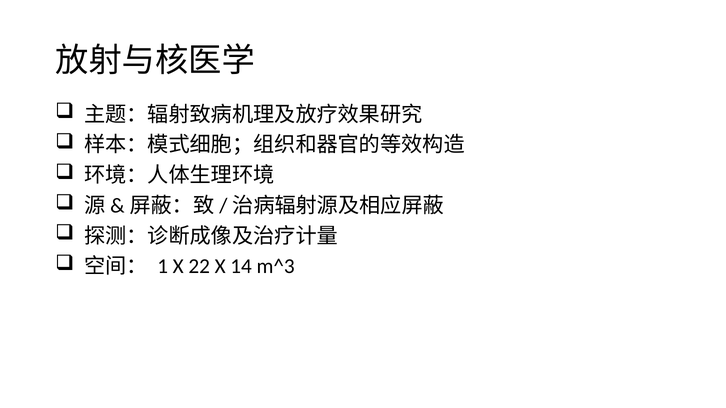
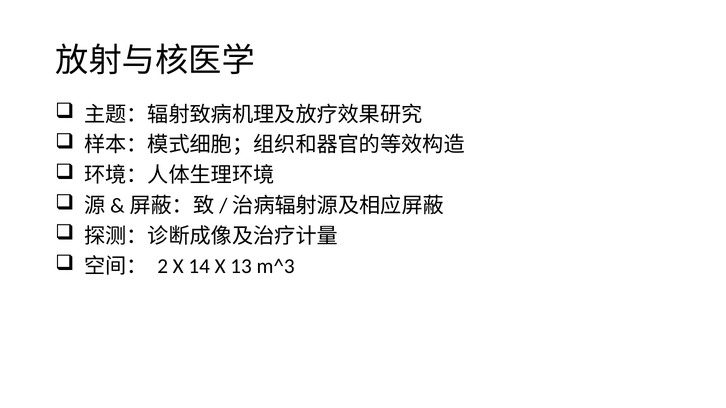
1: 1 -> 2
22: 22 -> 14
14: 14 -> 13
